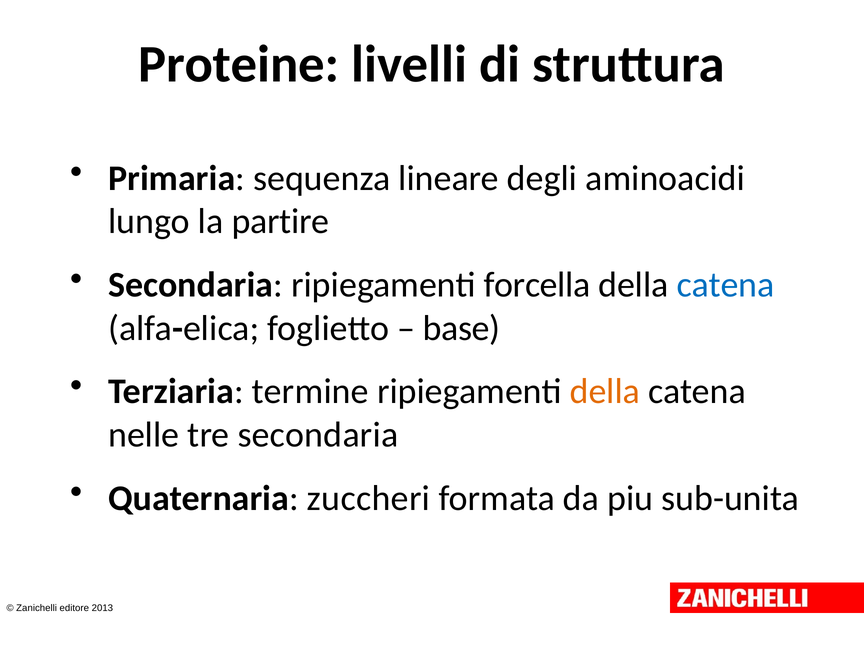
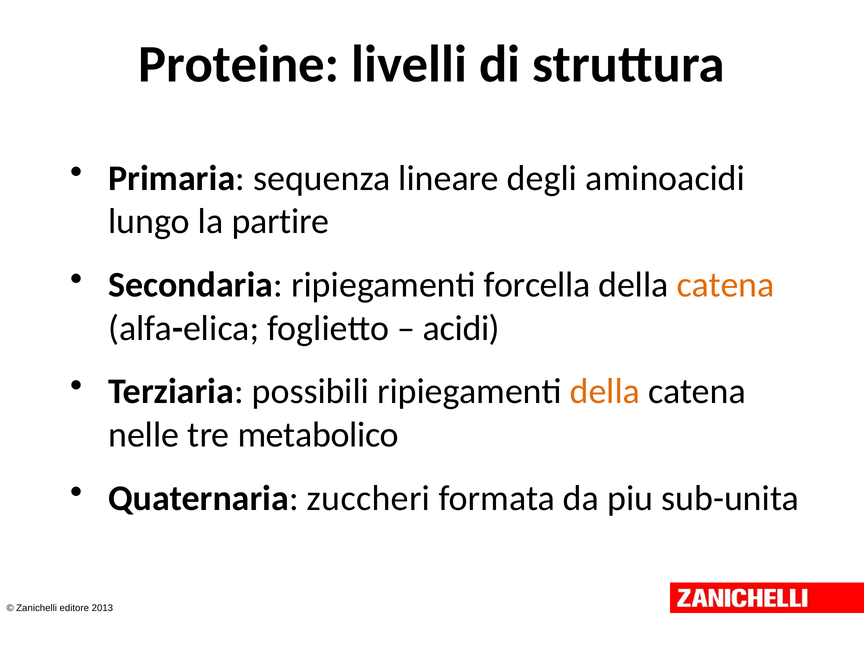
catena at (726, 285) colour: blue -> orange
base: base -> acidi
termine: termine -> possibili
tre secondaria: secondaria -> metabolico
